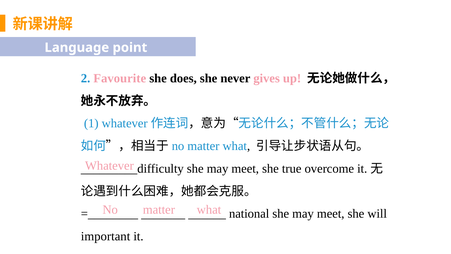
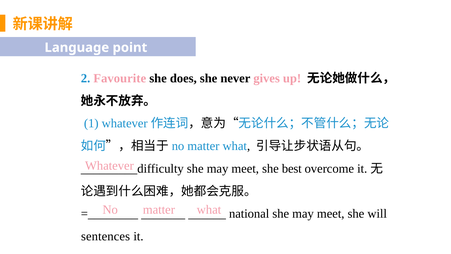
true: true -> best
important: important -> sentences
